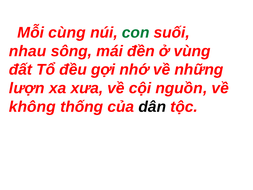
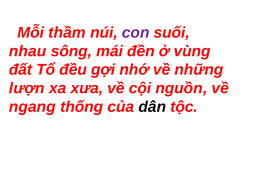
cùng: cùng -> thầm
con colour: green -> purple
không: không -> ngang
